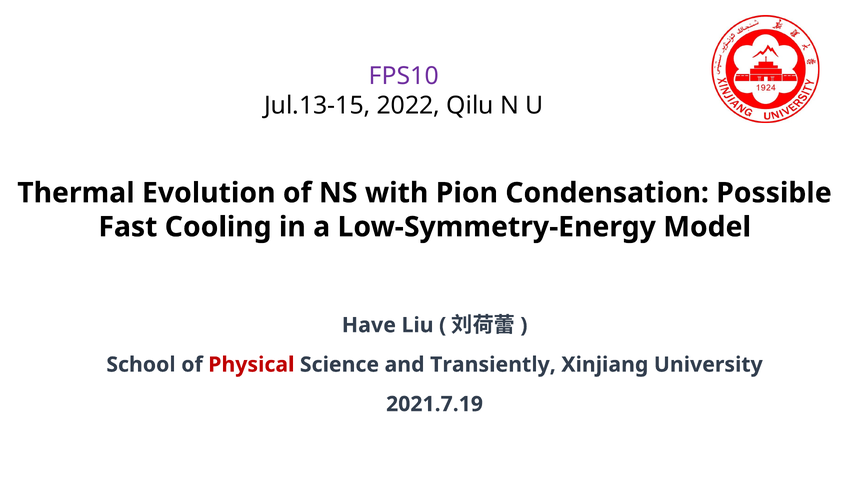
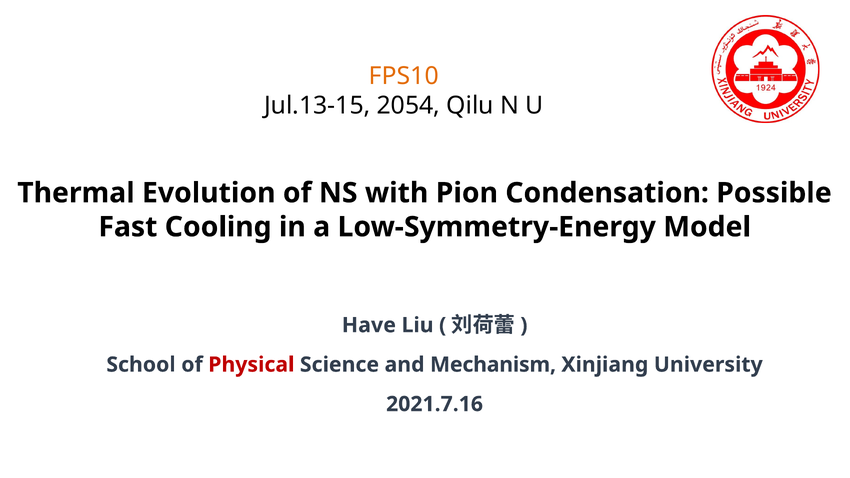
FPS10 colour: purple -> orange
2022: 2022 -> 2054
Transiently: Transiently -> Mechanism
2021.7.19: 2021.7.19 -> 2021.7.16
